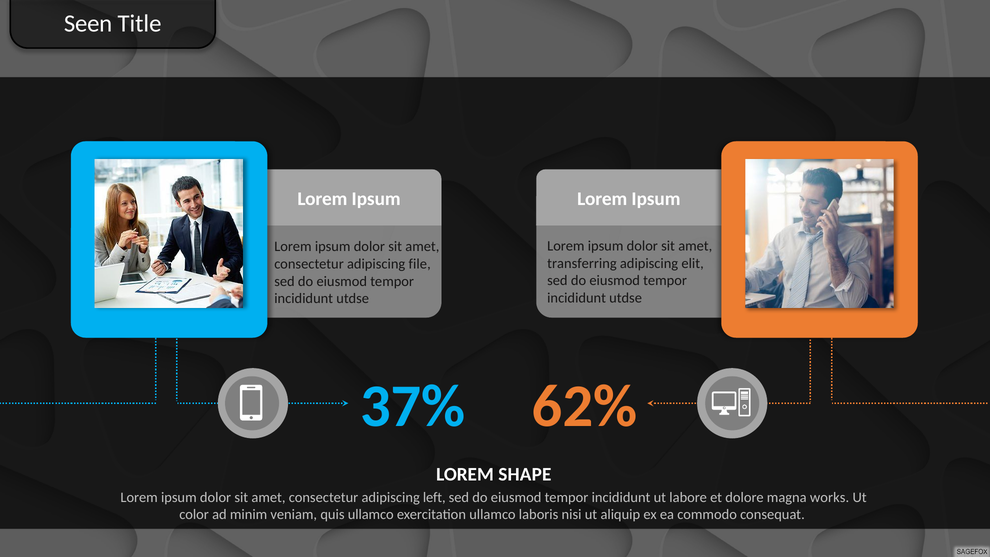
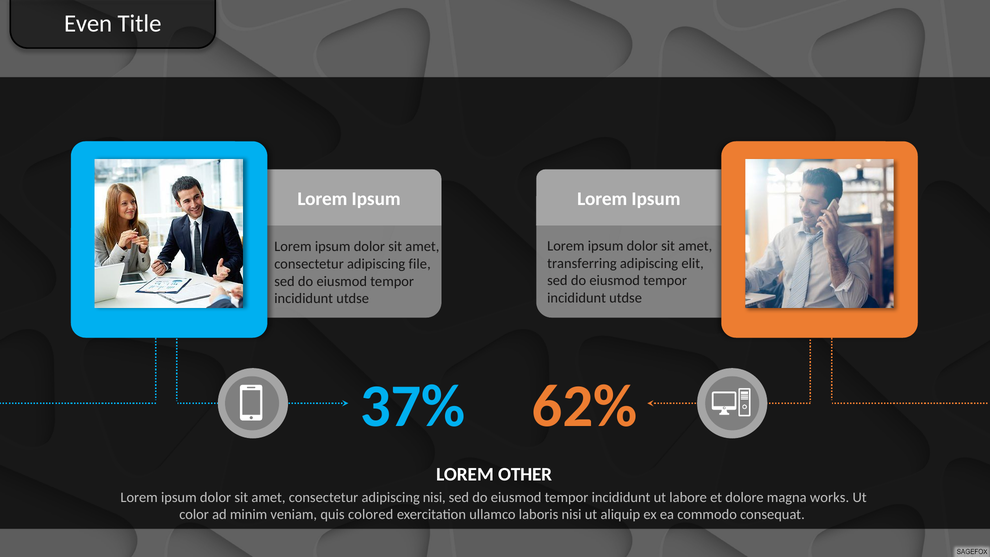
Seen: Seen -> Even
SHAPE: SHAPE -> OTHER
adipiscing left: left -> nisi
quis ullamco: ullamco -> colored
